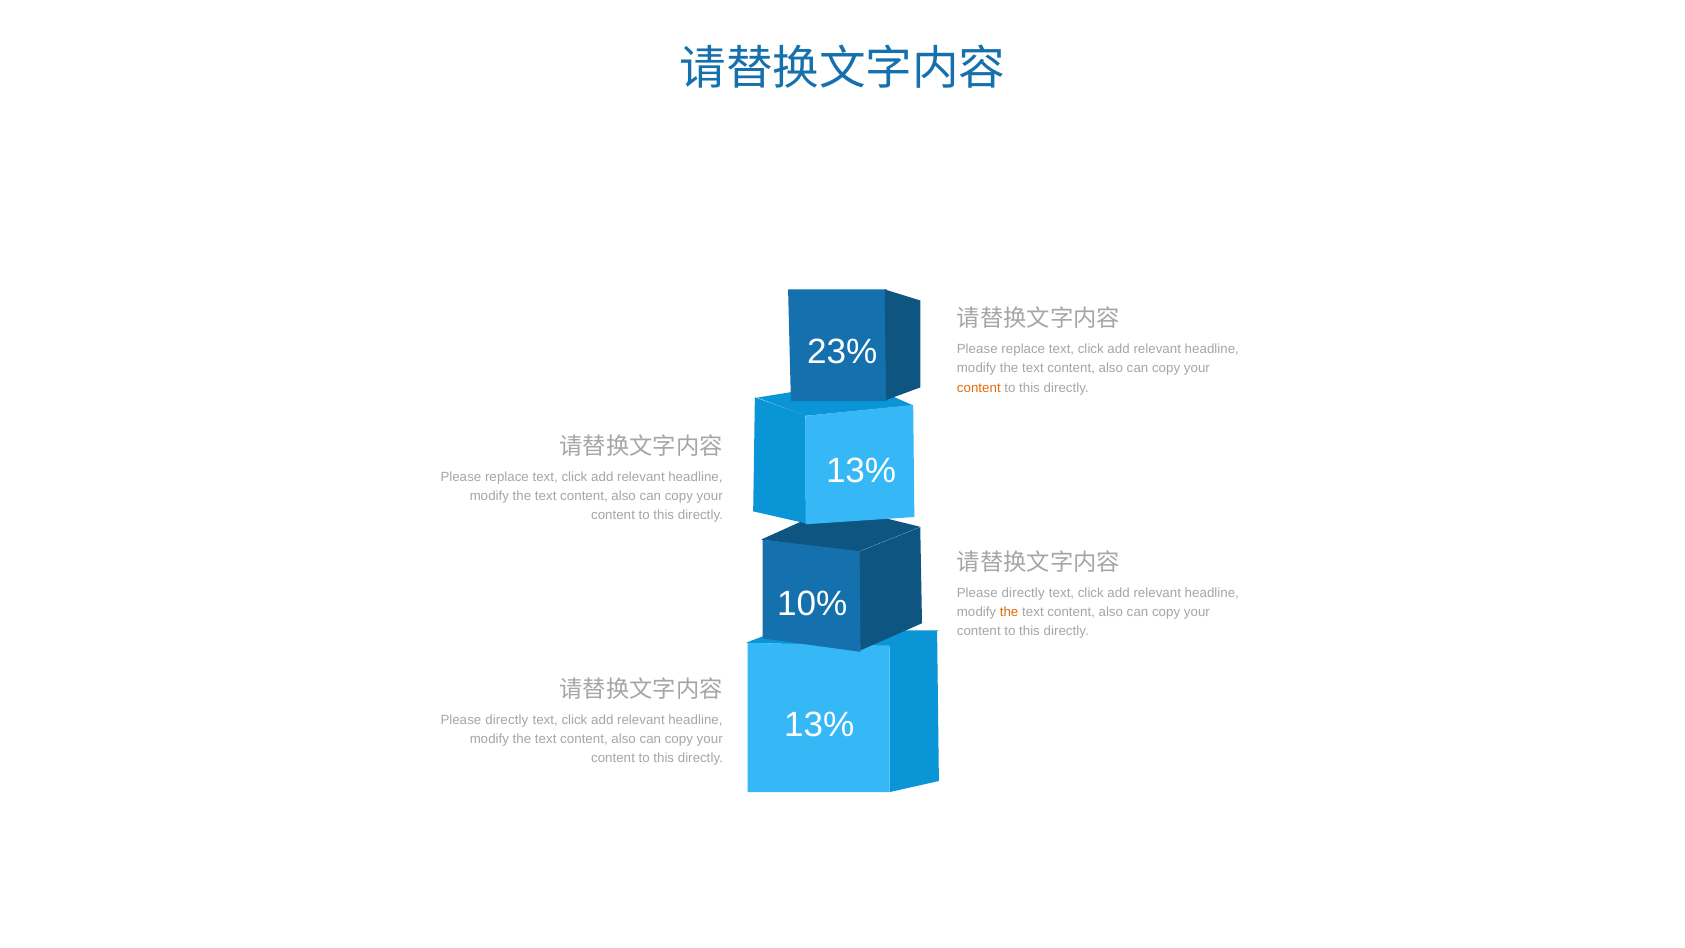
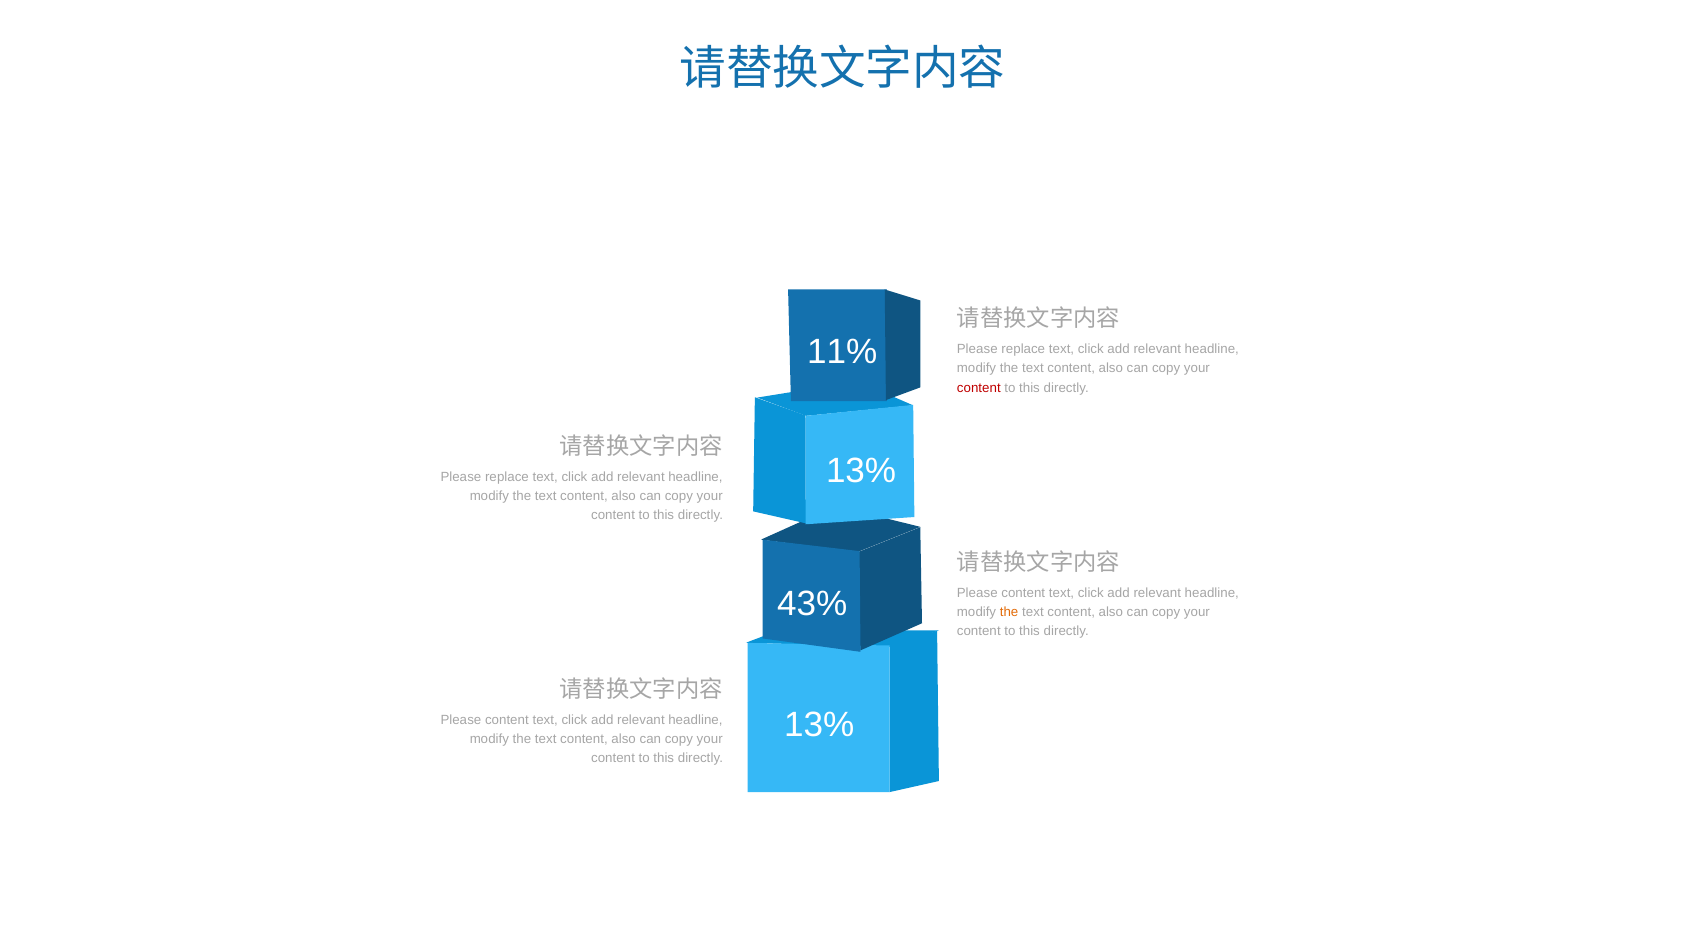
23%: 23% -> 11%
content at (979, 388) colour: orange -> red
directly at (1023, 593): directly -> content
10%: 10% -> 43%
directly at (507, 720): directly -> content
